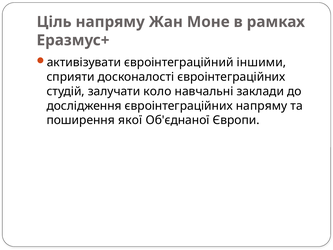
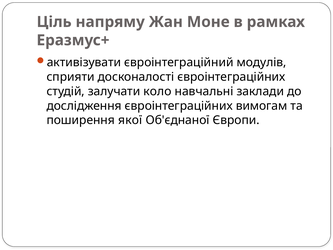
іншими: іншими -> модулів
євроінтеграційних напряму: напряму -> вимогам
